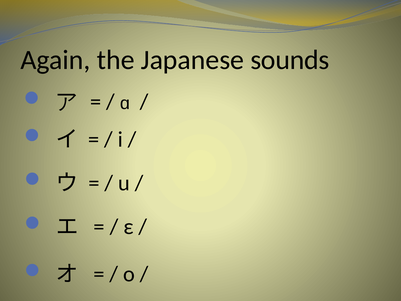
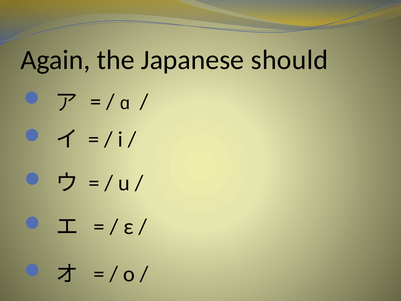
sounds: sounds -> should
